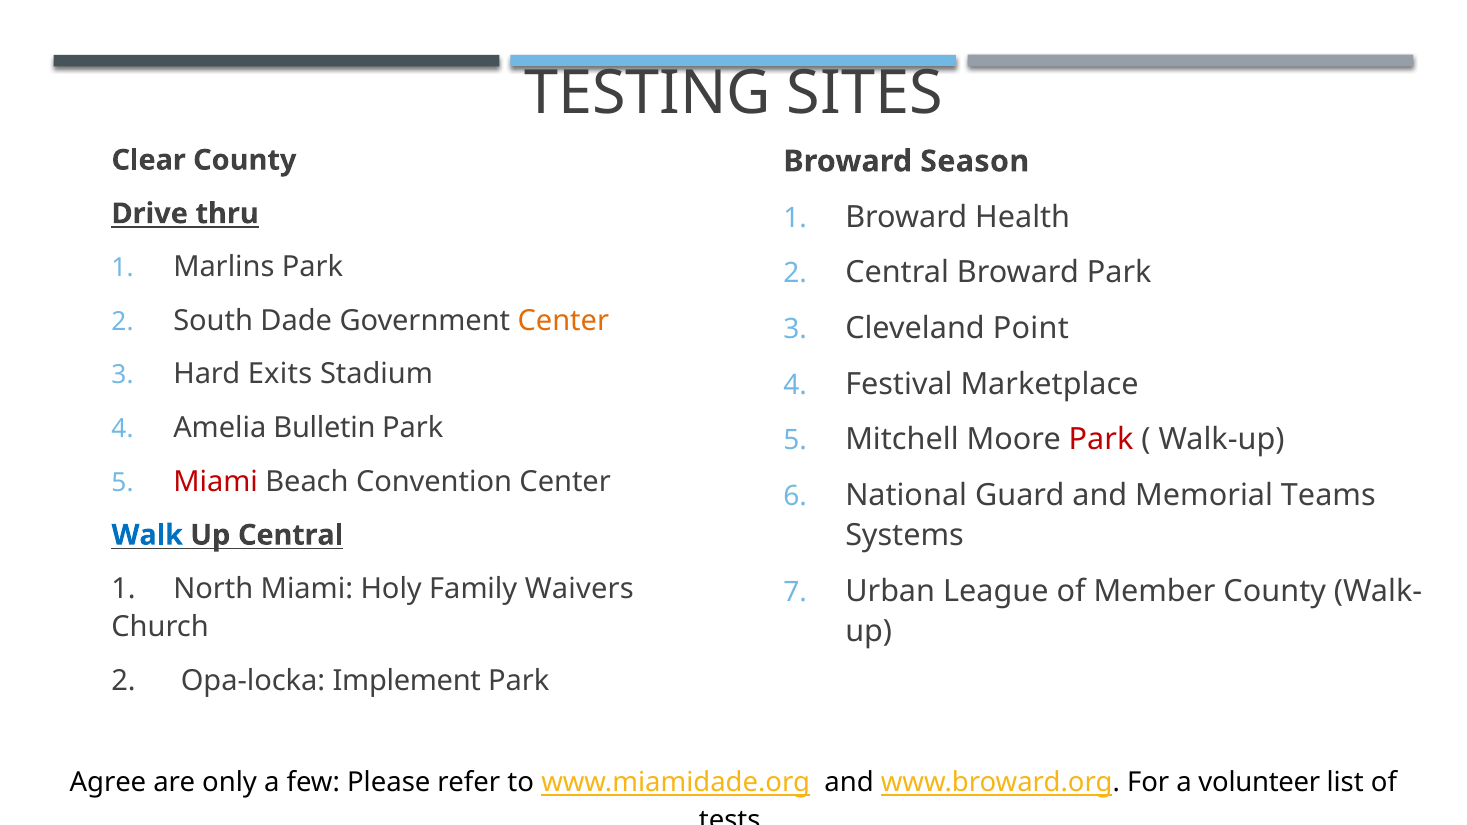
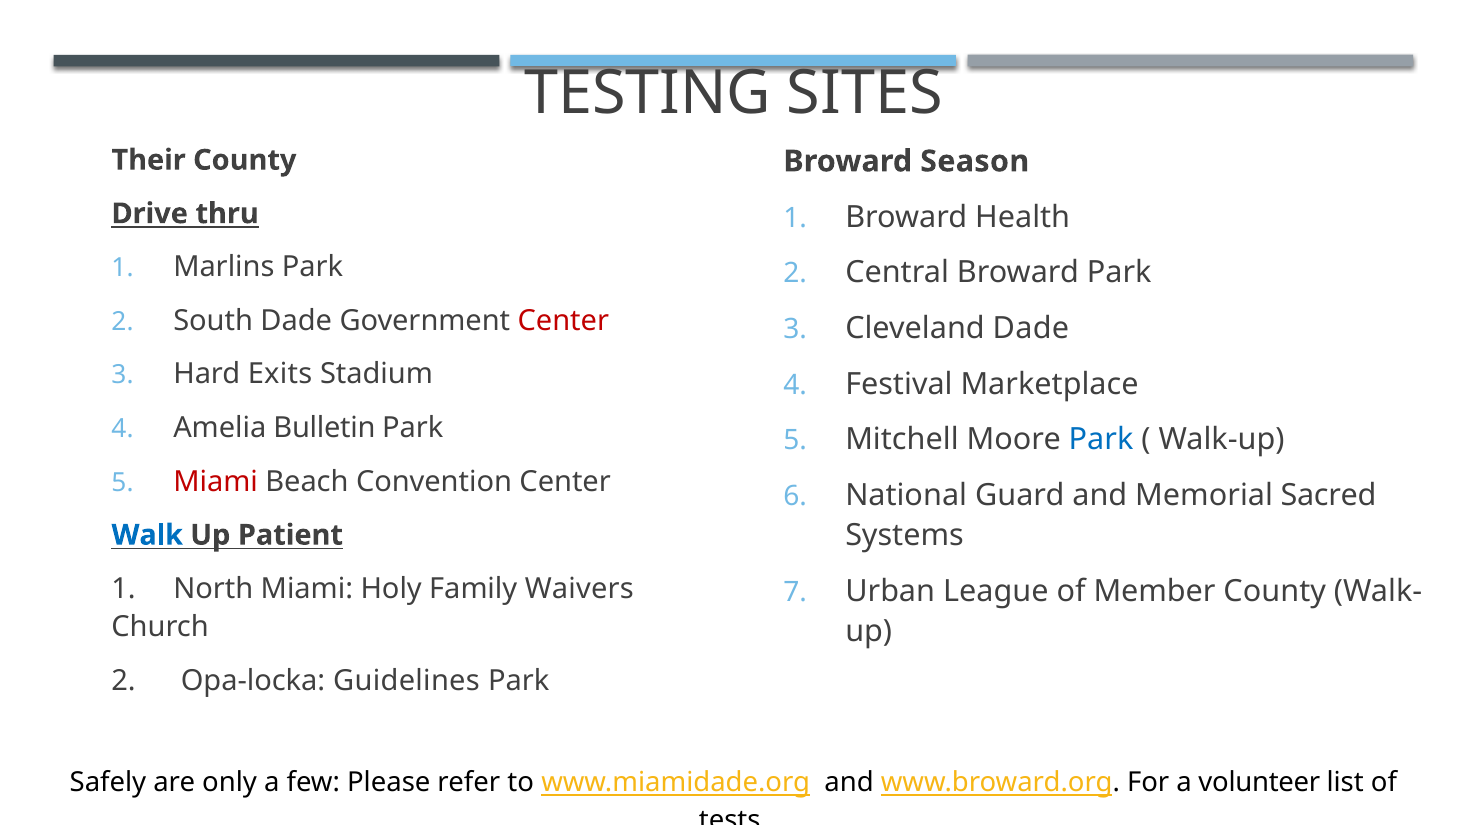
Clear: Clear -> Their
Center at (563, 321) colour: orange -> red
Cleveland Point: Point -> Dade
Park at (1101, 440) colour: red -> blue
Teams: Teams -> Sacred
Up Central: Central -> Patient
Implement: Implement -> Guidelines
Agree: Agree -> Safely
